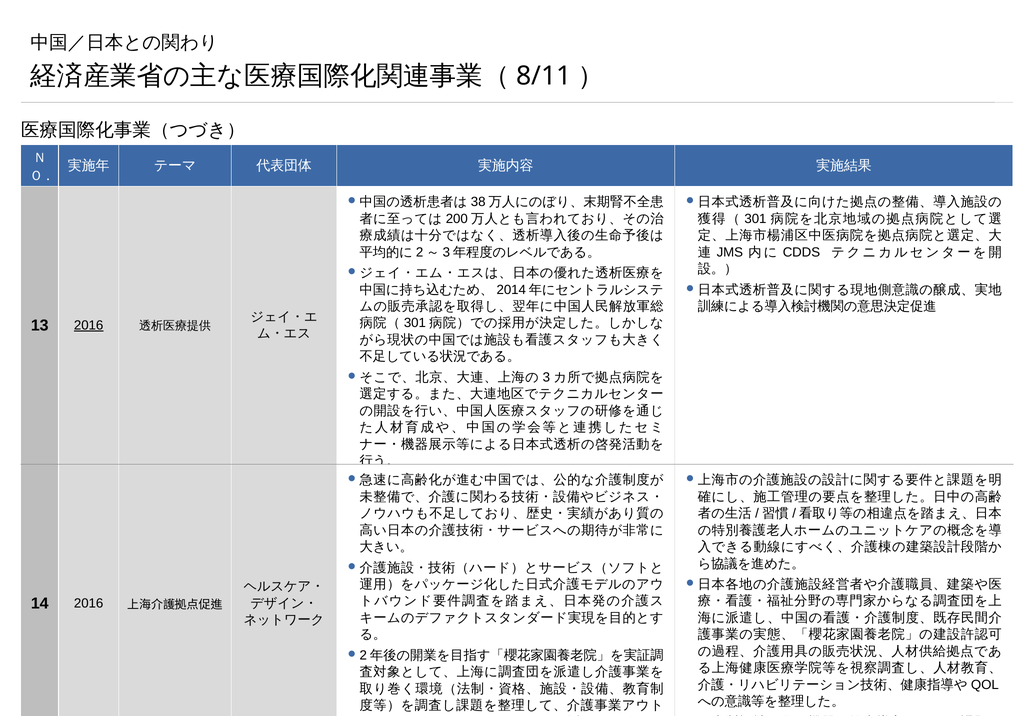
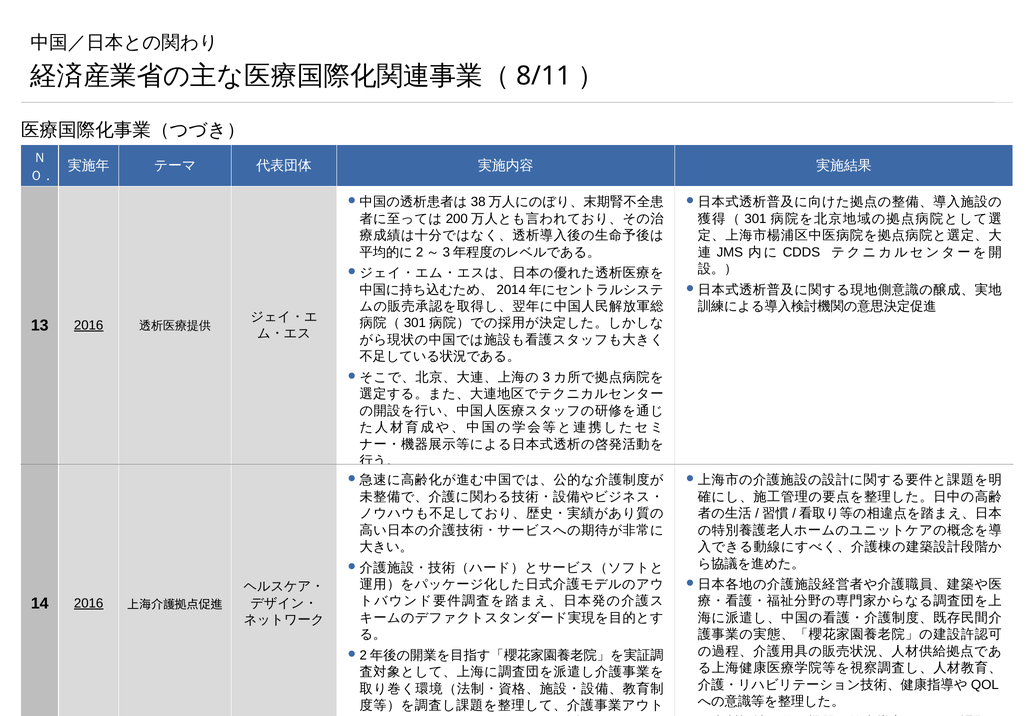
2016 at (89, 603) underline: none -> present
